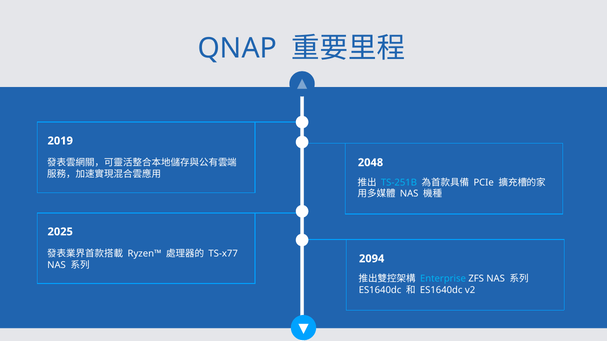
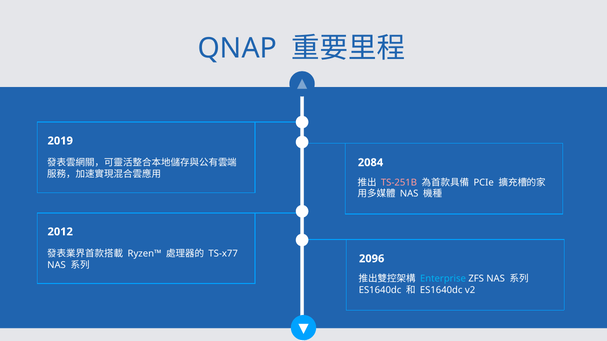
2048: 2048 -> 2084
TS-251B colour: light blue -> pink
2025: 2025 -> 2012
2094: 2094 -> 2096
